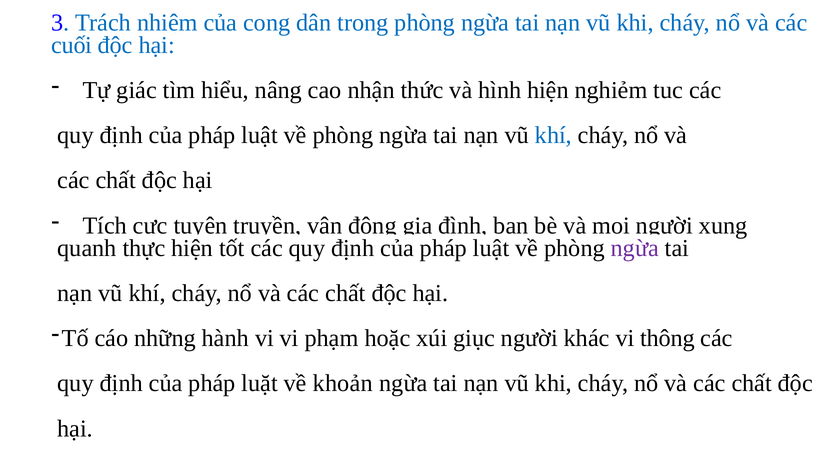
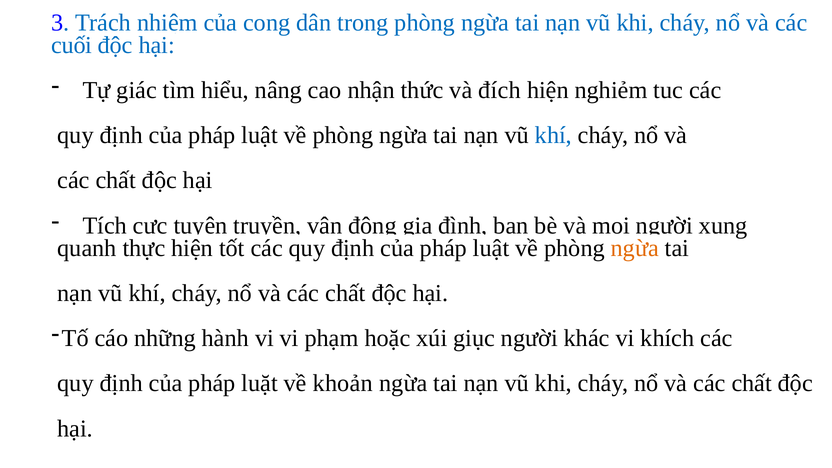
hình: hình -> đích
ngừa at (635, 248) colour: purple -> orange
thông: thông -> khích
